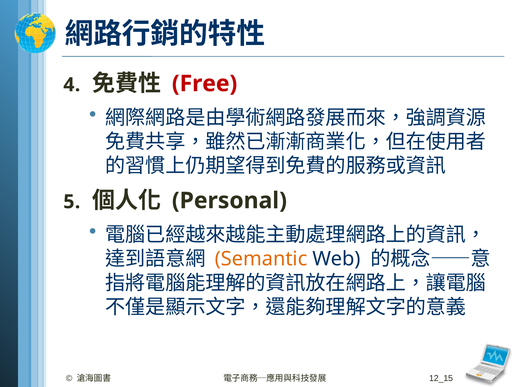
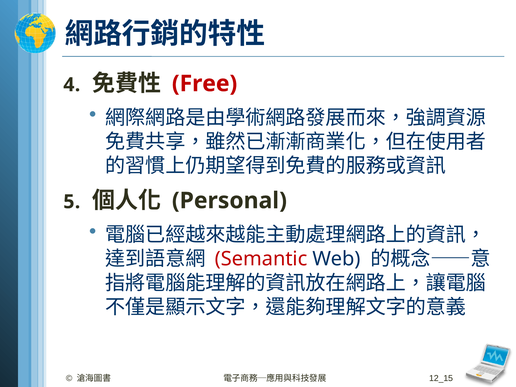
Semantic colour: orange -> red
